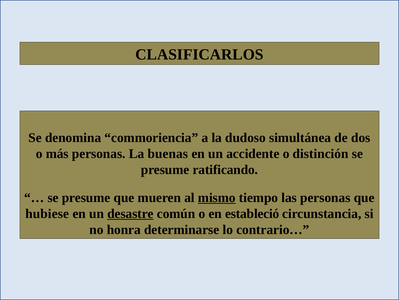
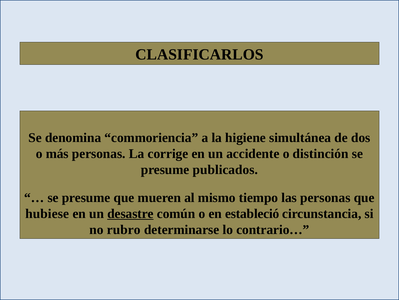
dudoso: dudoso -> higiene
buenas: buenas -> corrige
ratificando: ratificando -> publicados
mismo underline: present -> none
honra: honra -> rubro
